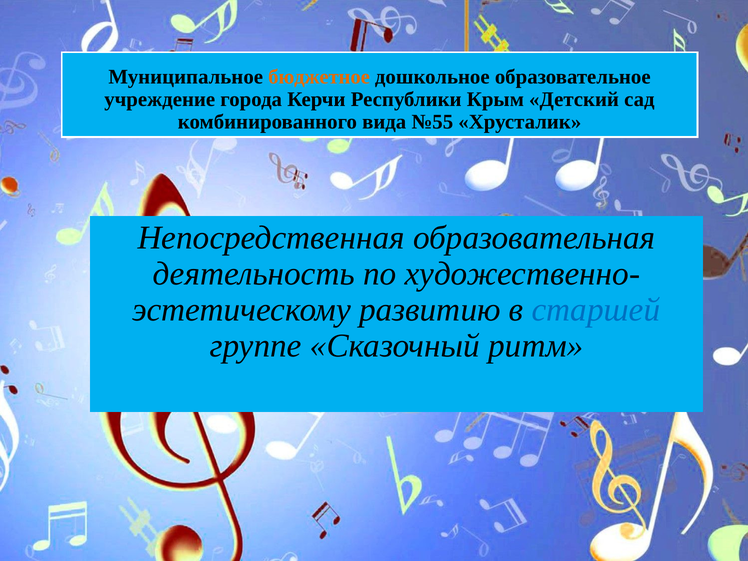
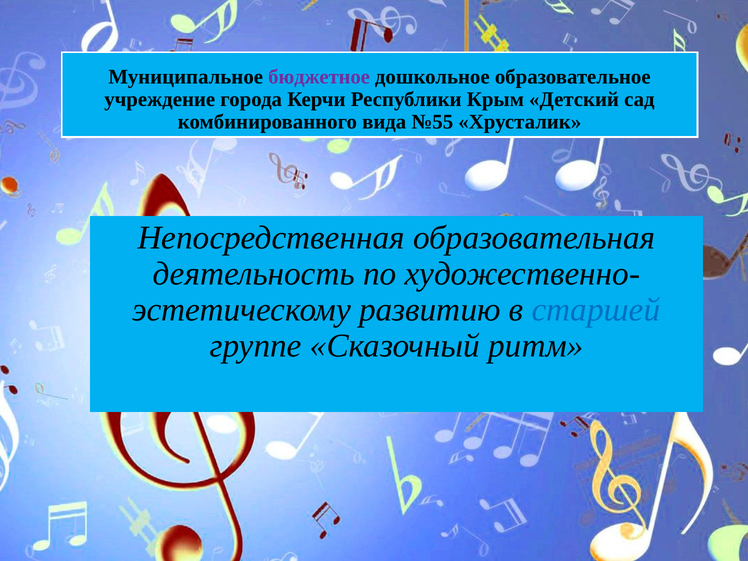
бюджетное colour: orange -> purple
